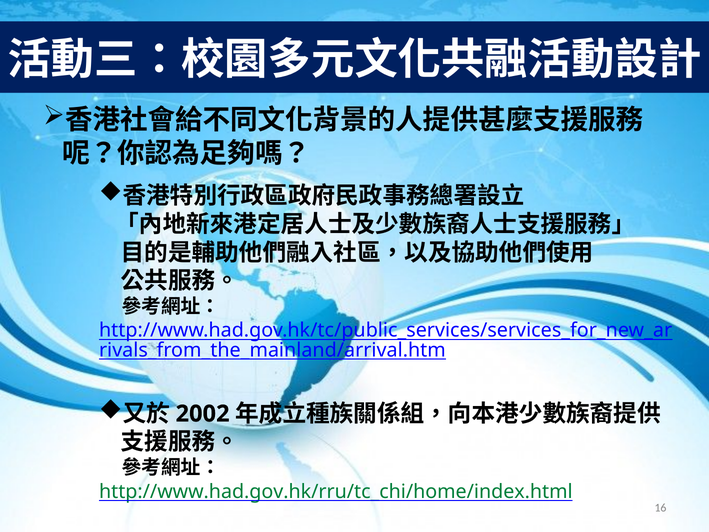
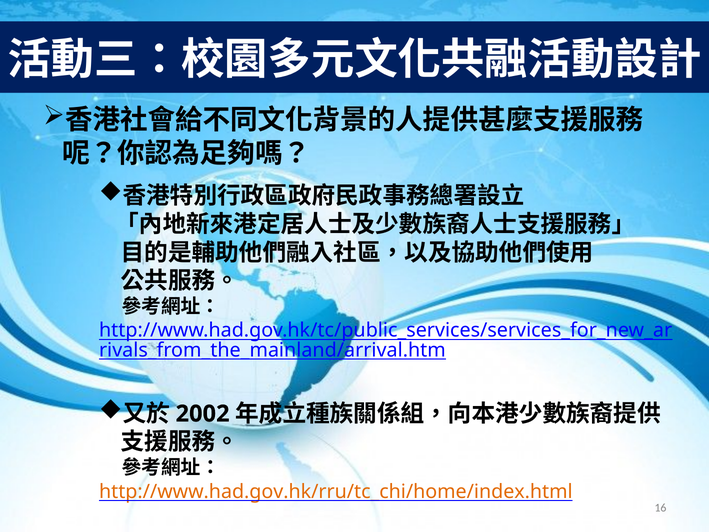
http://www.had.gov.hk/rru/tc_chi/home/index.html colour: green -> orange
